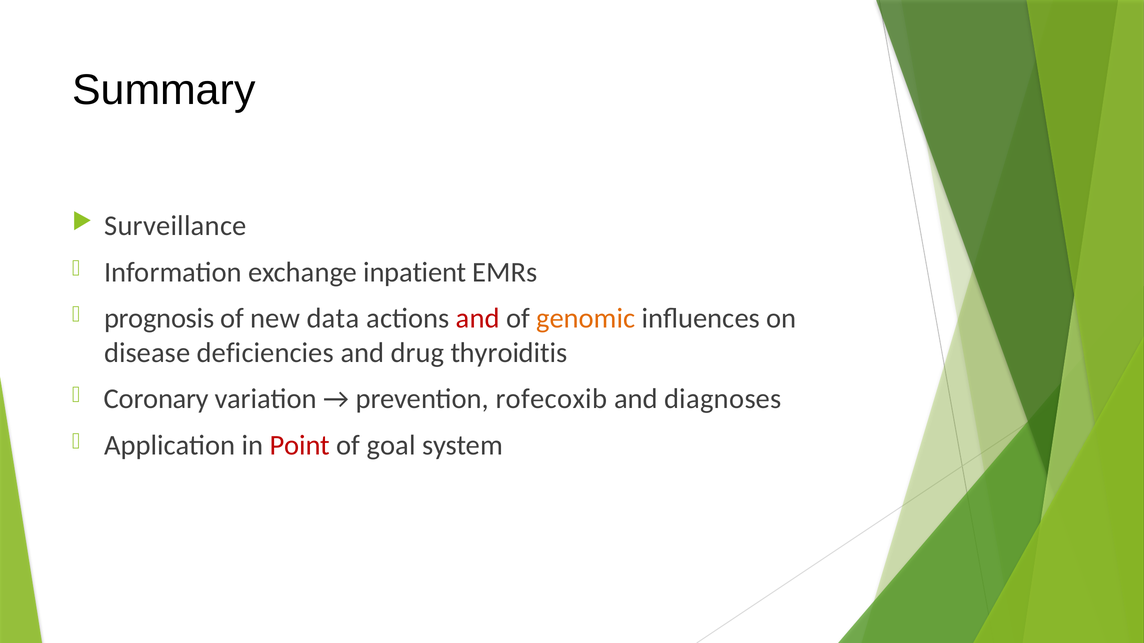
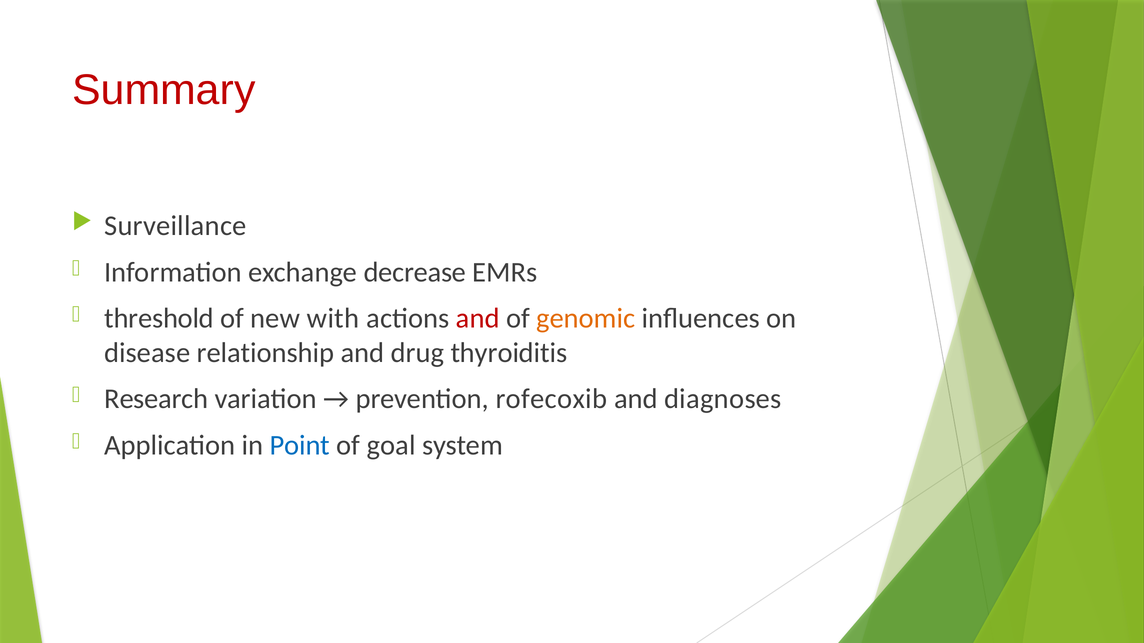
Summary colour: black -> red
inpatient: inpatient -> decrease
prognosis: prognosis -> threshold
data: data -> with
deficiencies: deficiencies -> relationship
Coronary: Coronary -> Research
Point colour: red -> blue
